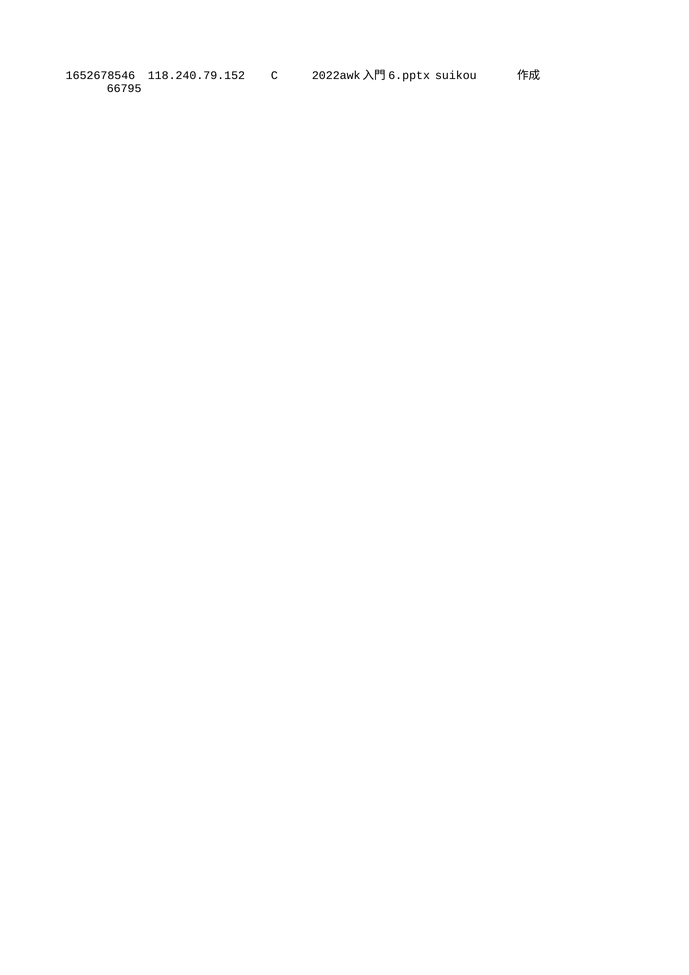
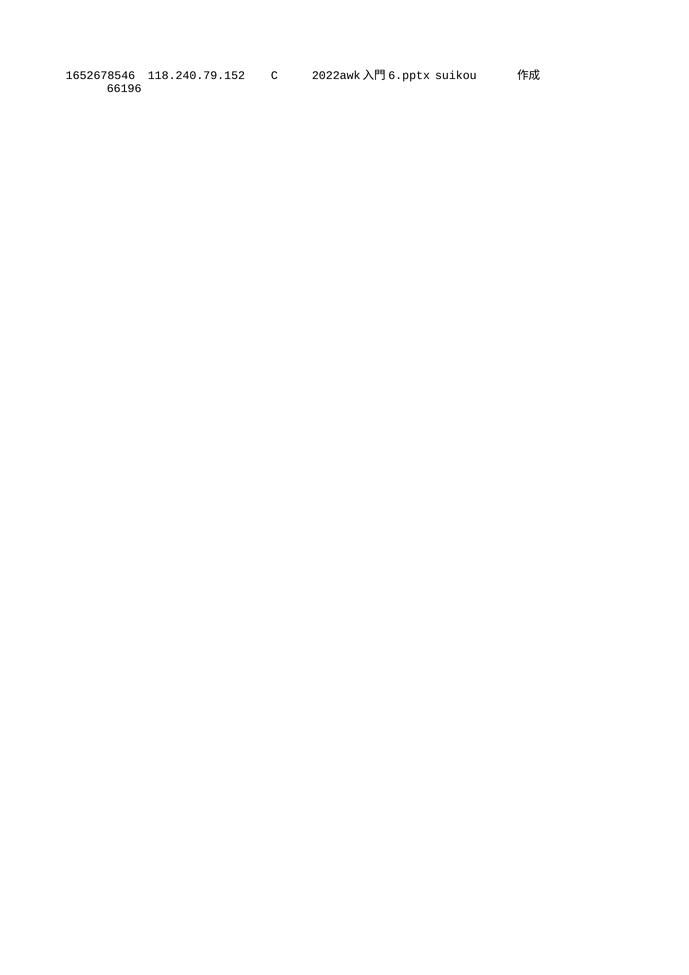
66795: 66795 -> 66196
